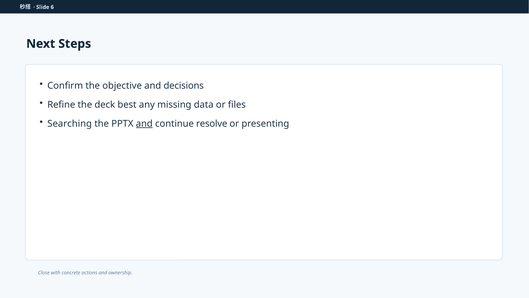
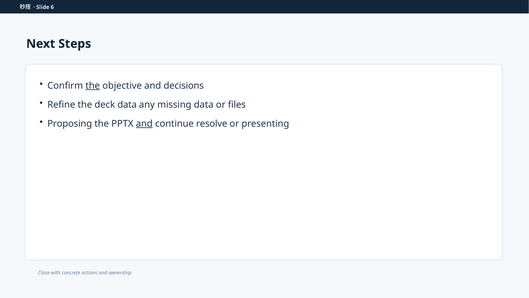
the at (93, 86) underline: none -> present
deck best: best -> data
Searching: Searching -> Proposing
